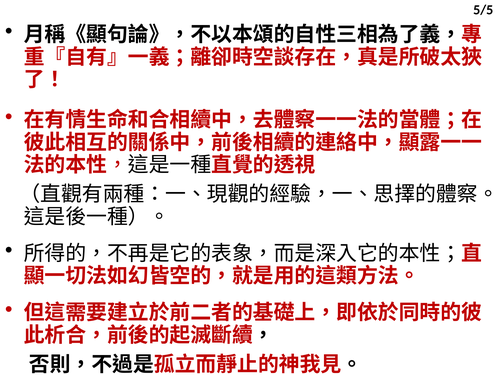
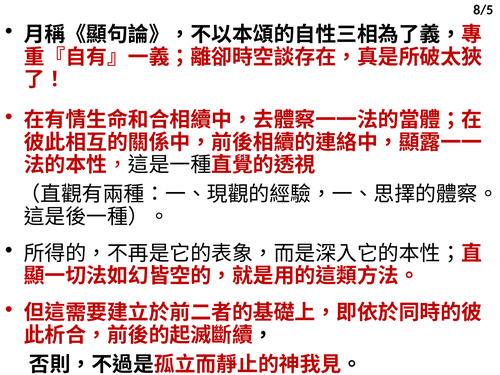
5/5: 5/5 -> 8/5
